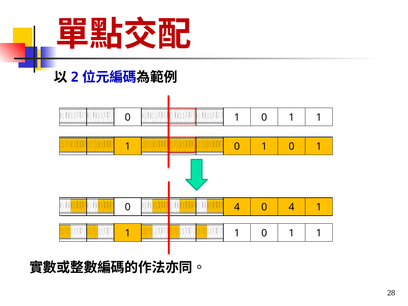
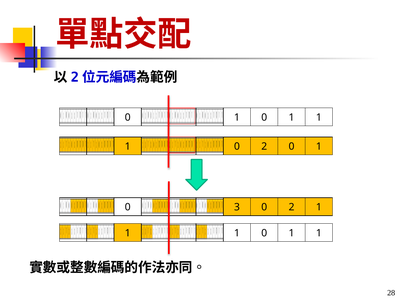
1 at (264, 146): 1 -> 2
4 at (237, 207): 4 -> 3
4 at (292, 207): 4 -> 2
